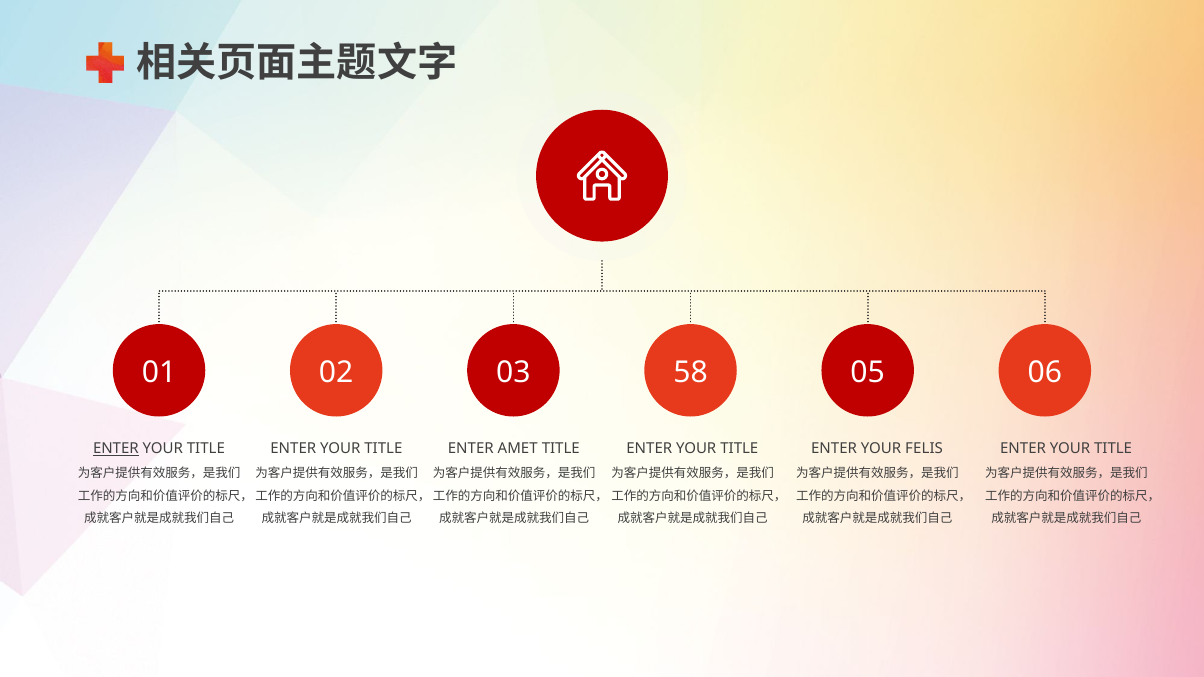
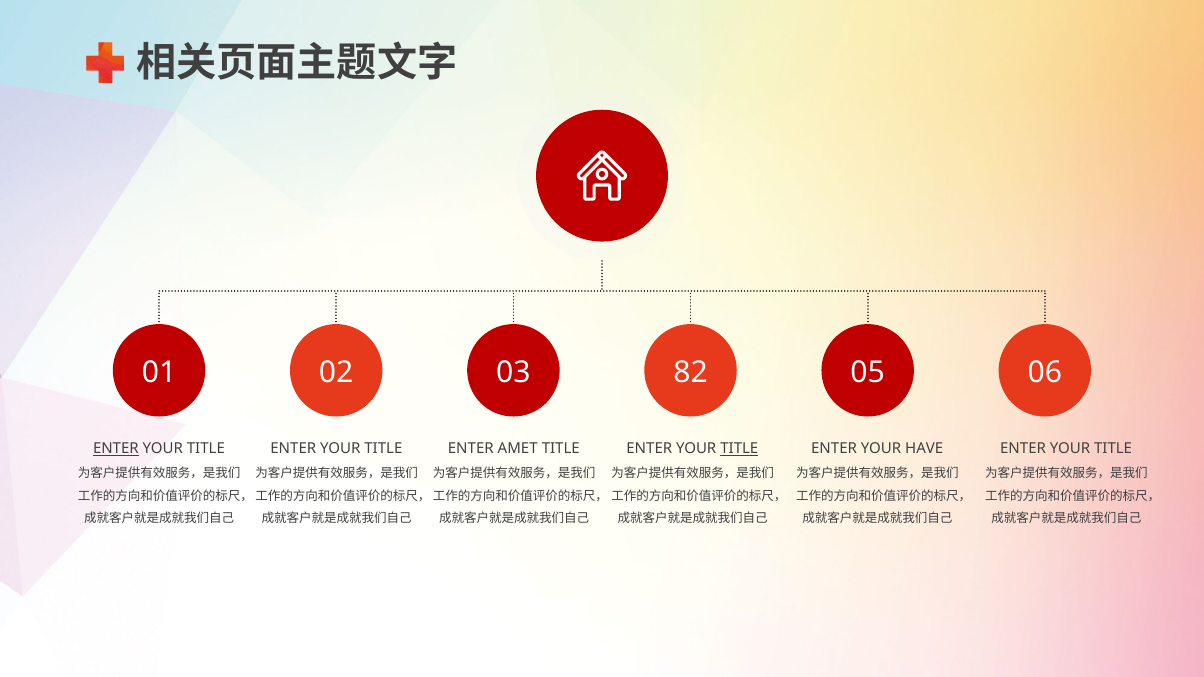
58: 58 -> 82
TITLE at (739, 449) underline: none -> present
FELIS: FELIS -> HAVE
